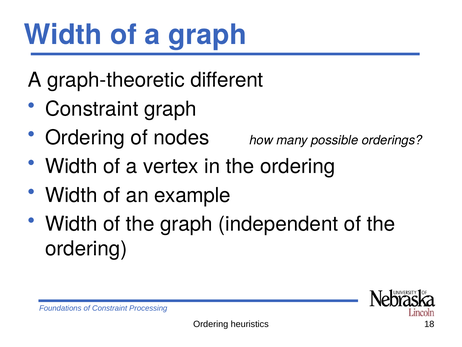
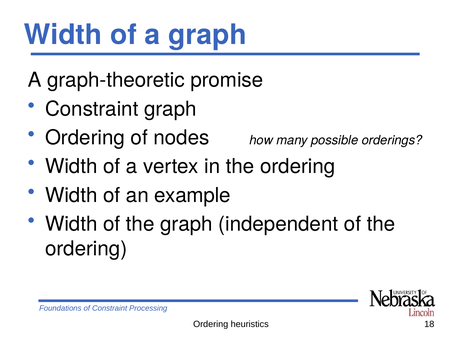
different: different -> promise
